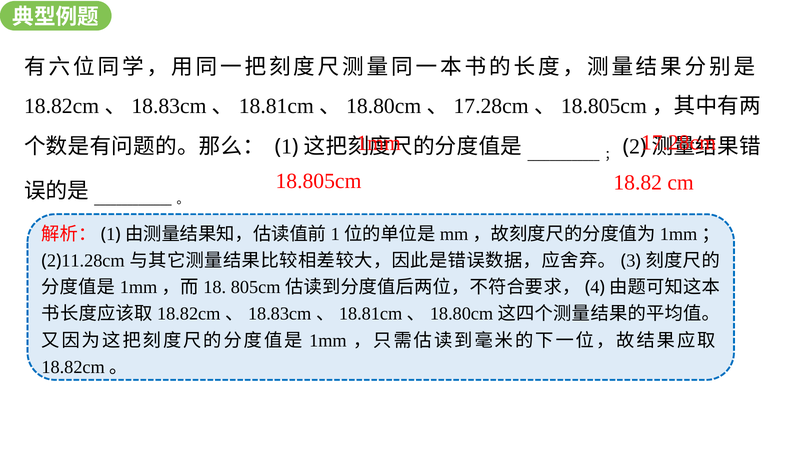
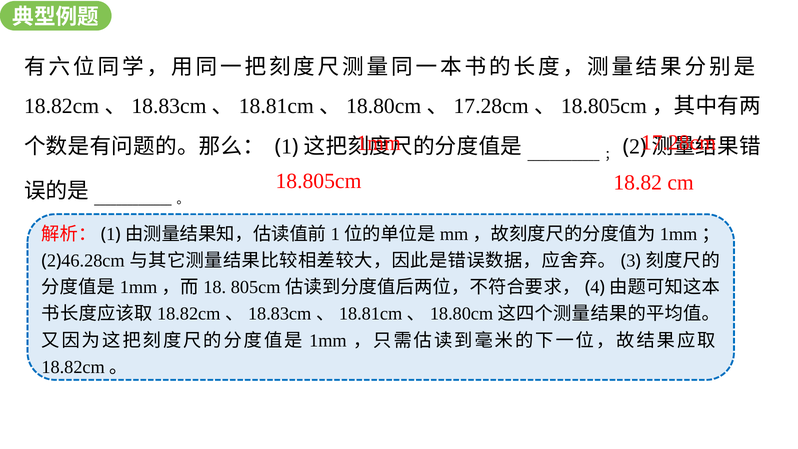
11.28cm: 11.28cm -> 46.28cm
